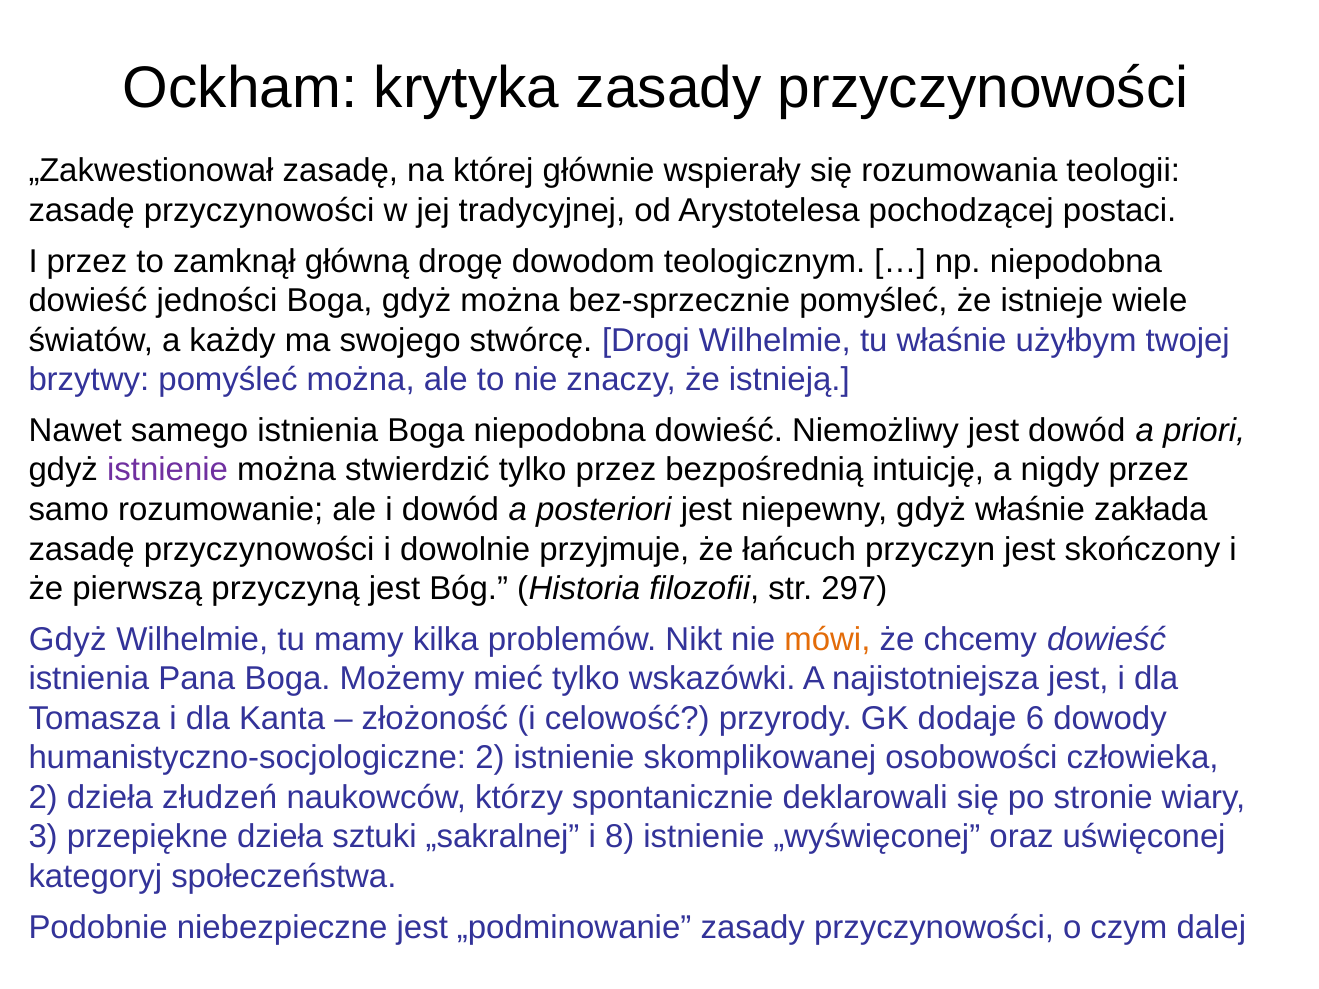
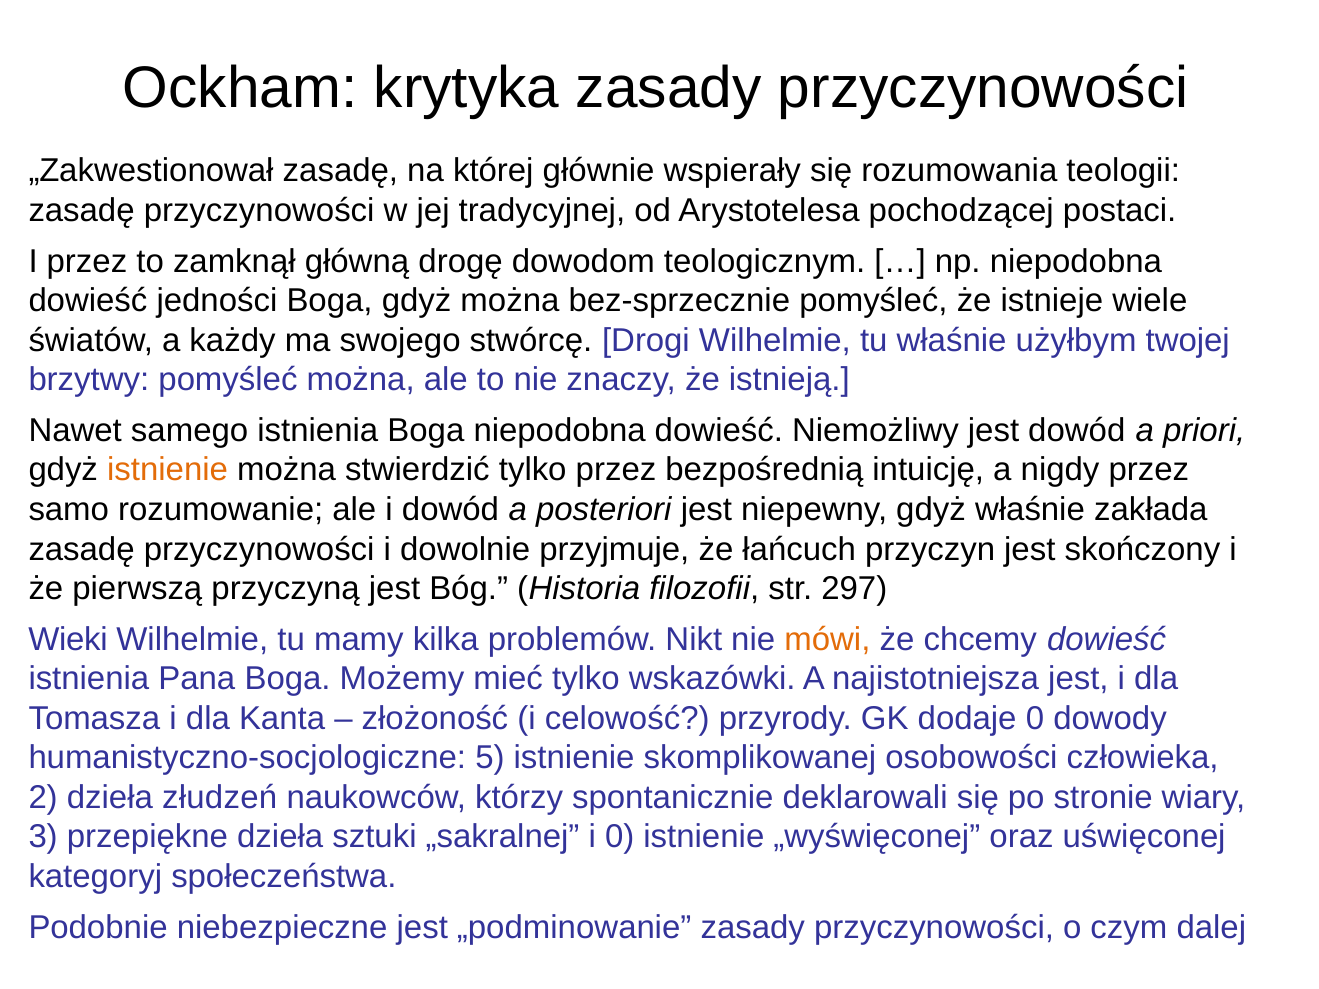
istnienie at (168, 470) colour: purple -> orange
Gdyż at (68, 639): Gdyż -> Wieki
dodaje 6: 6 -> 0
humanistyczno-socjologiczne 2: 2 -> 5
i 8: 8 -> 0
